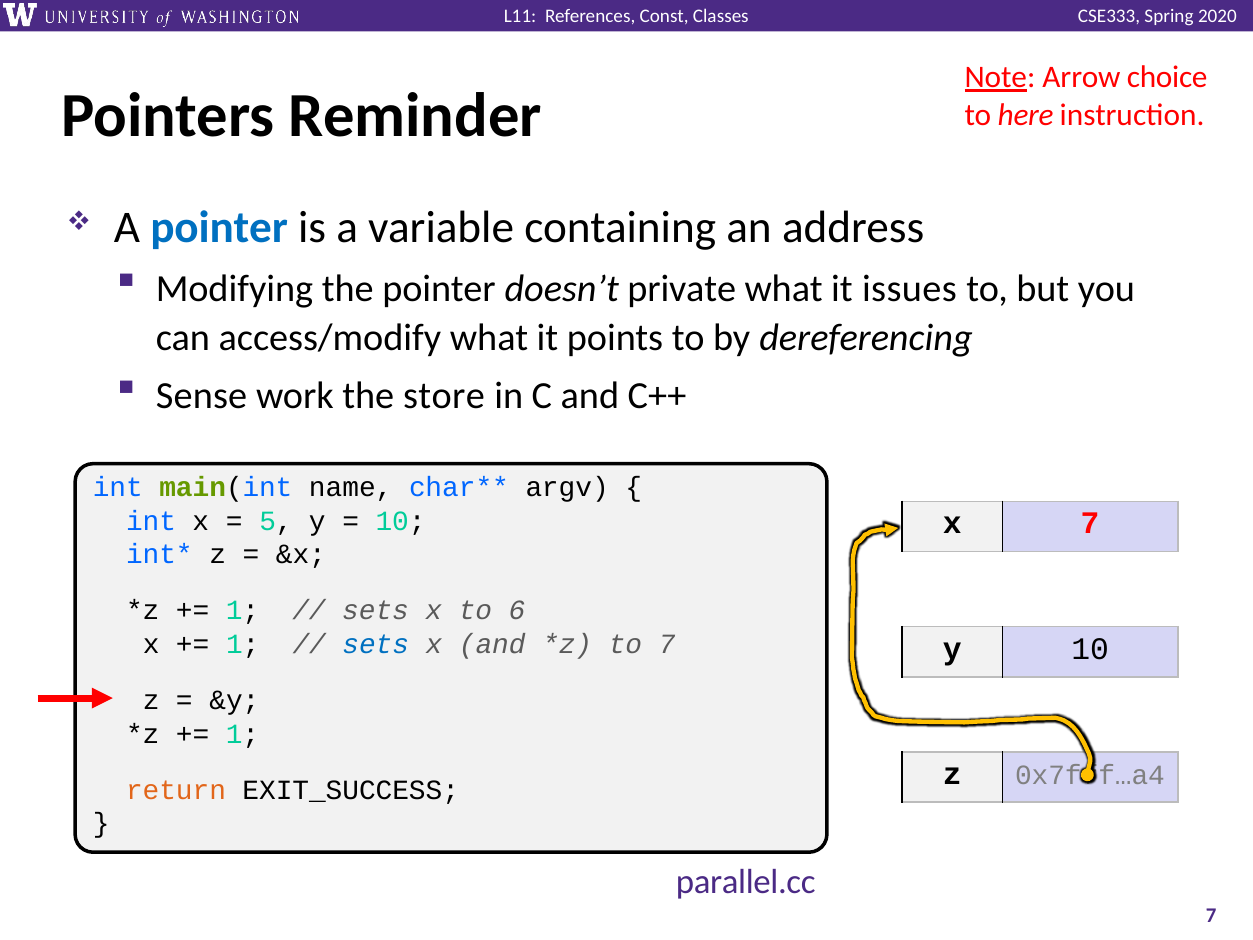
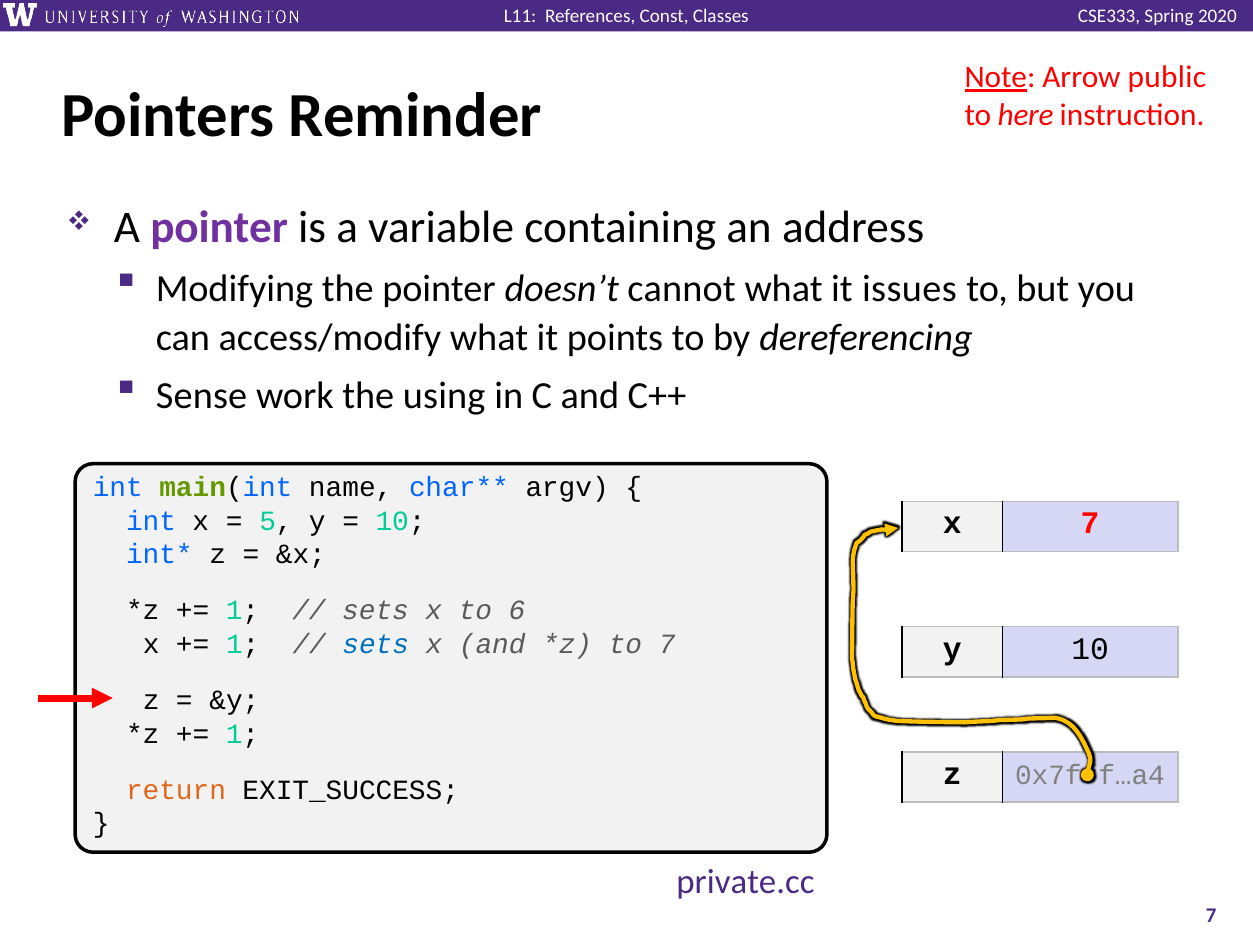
choice: choice -> public
pointer at (219, 228) colour: blue -> purple
private: private -> cannot
store: store -> using
parallel.cc: parallel.cc -> private.cc
